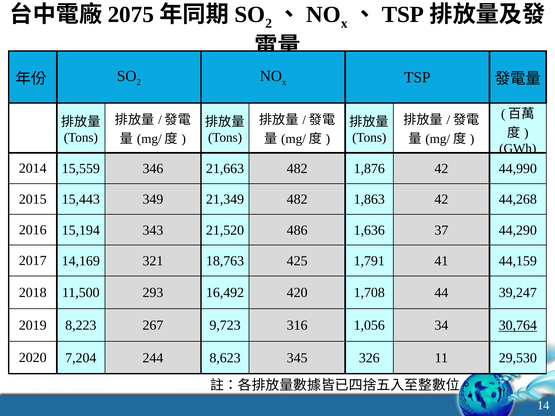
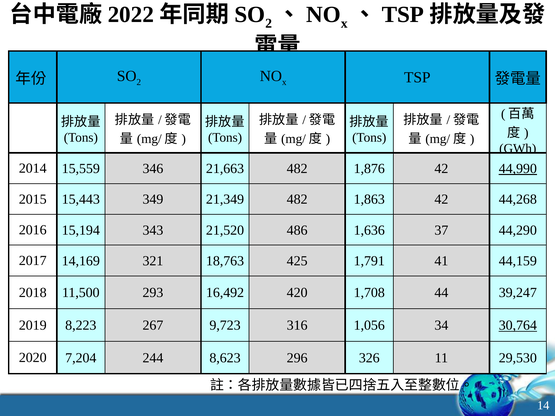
2075: 2075 -> 2022
44,990 underline: none -> present
345: 345 -> 296
